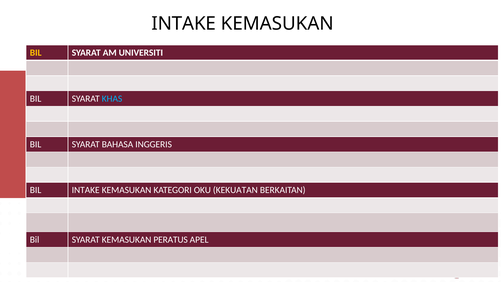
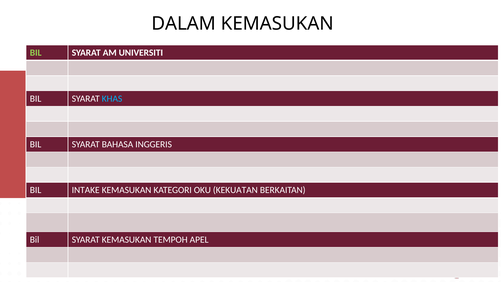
INTAKE at (184, 24): INTAKE -> DALAM
BIL at (36, 53) colour: yellow -> light green
PERATUS: PERATUS -> TEMPOH
